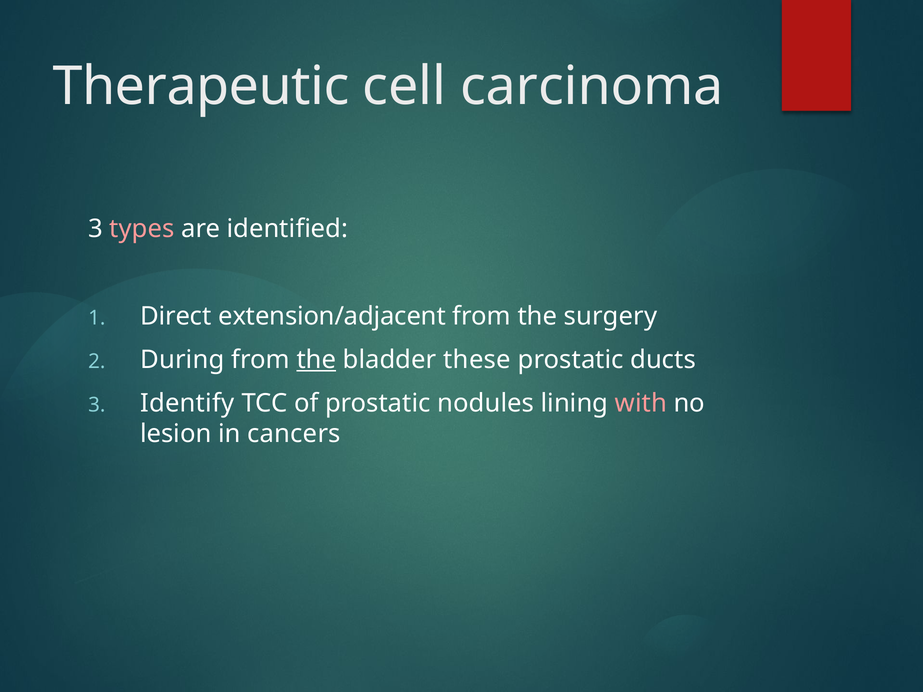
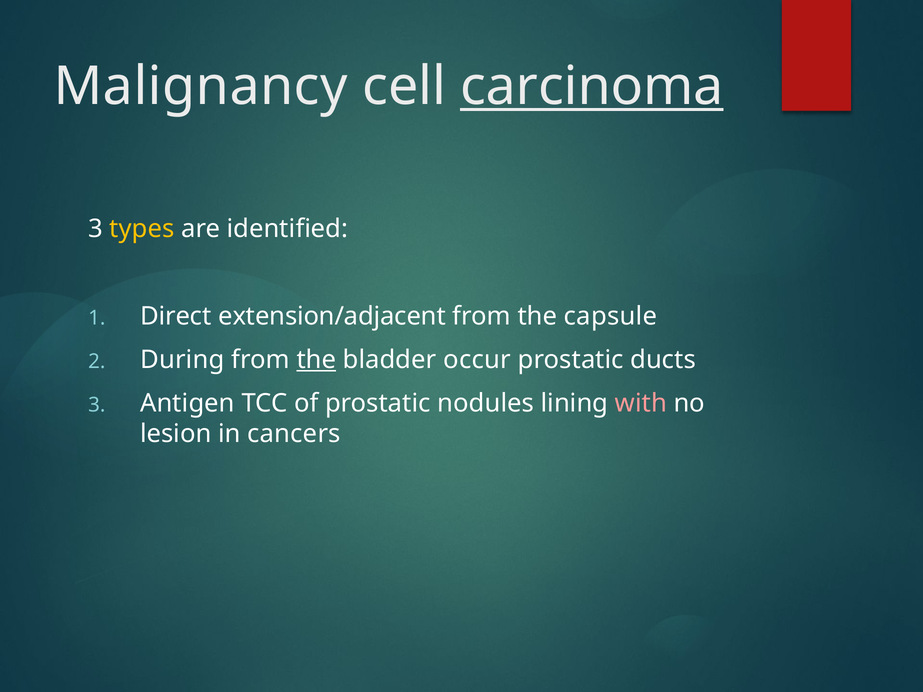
Therapeutic: Therapeutic -> Malignancy
carcinoma underline: none -> present
types colour: pink -> yellow
surgery: surgery -> capsule
these: these -> occur
Identify: Identify -> Antigen
